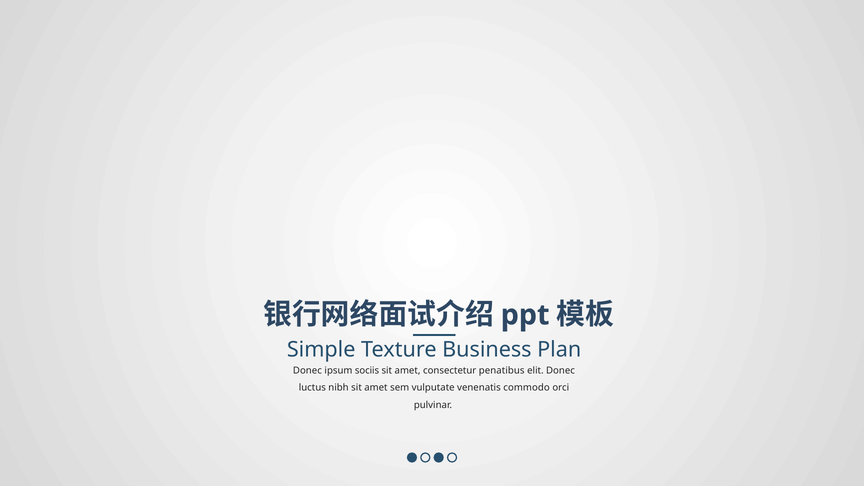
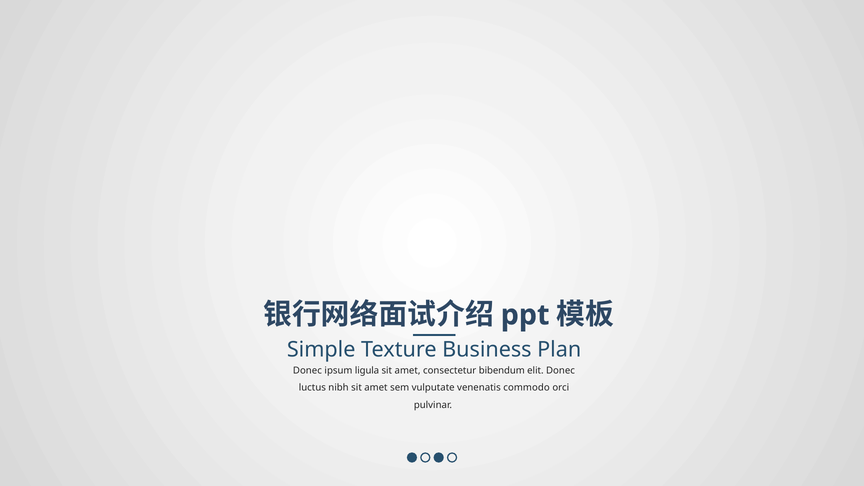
sociis: sociis -> ligula
penatibus: penatibus -> bibendum
